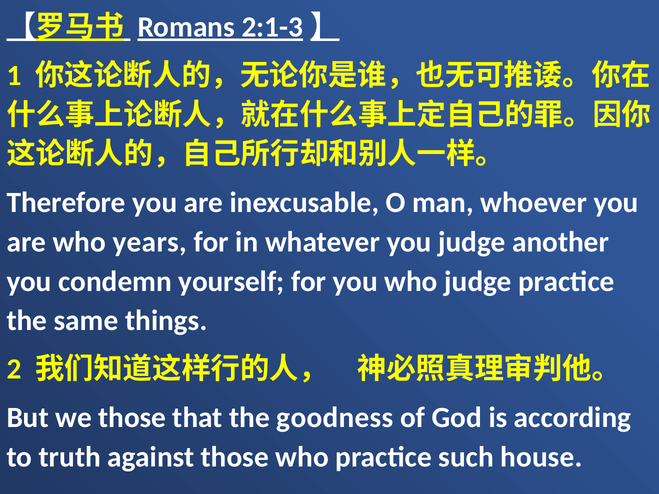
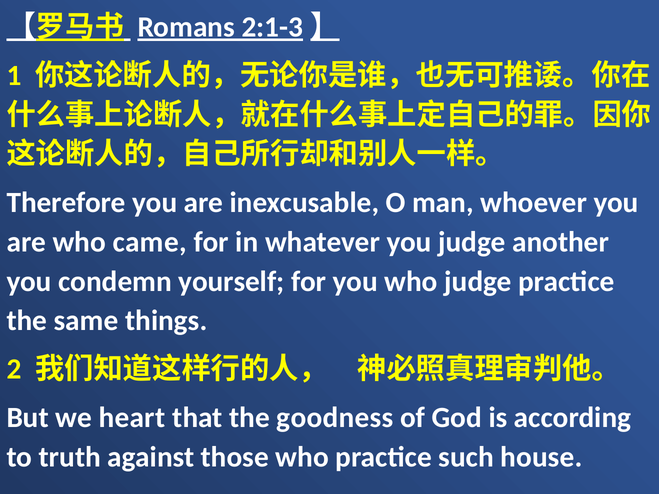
years: years -> came
we those: those -> heart
